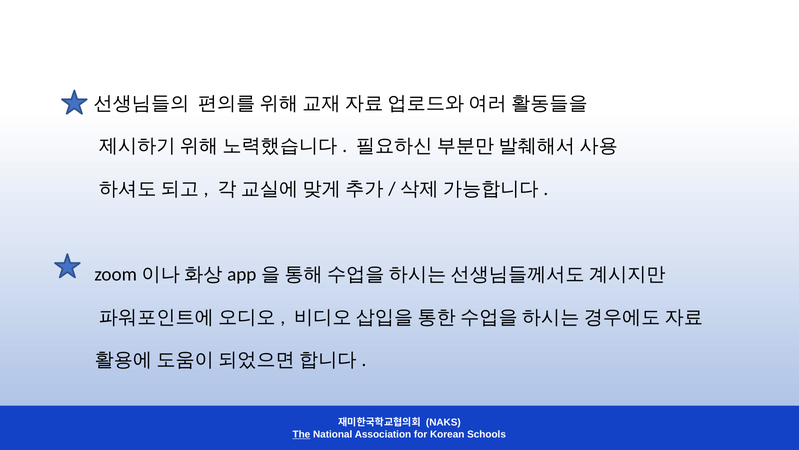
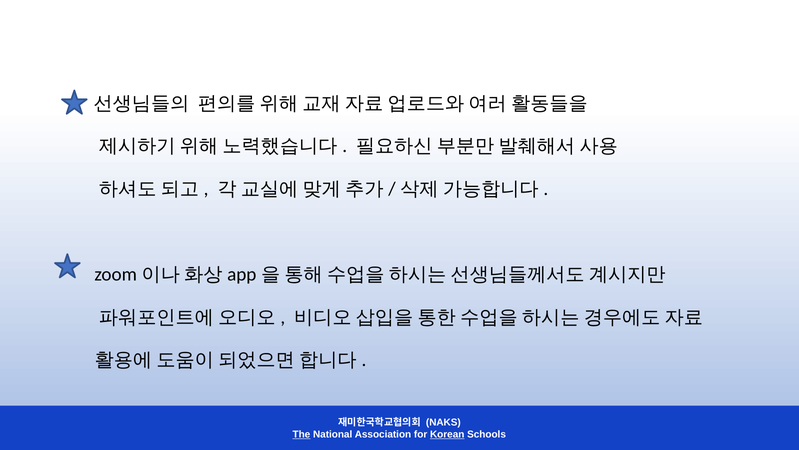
Korean underline: none -> present
